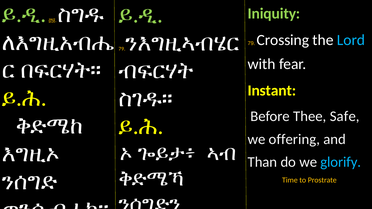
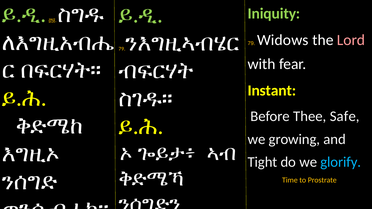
Crossing: Crossing -> Widows
Lord colour: light blue -> pink
offering: offering -> growing
Than: Than -> Tight
